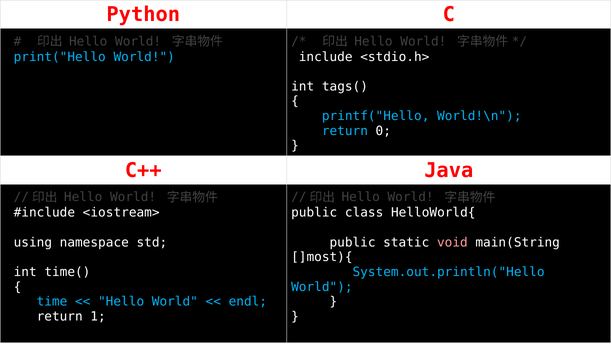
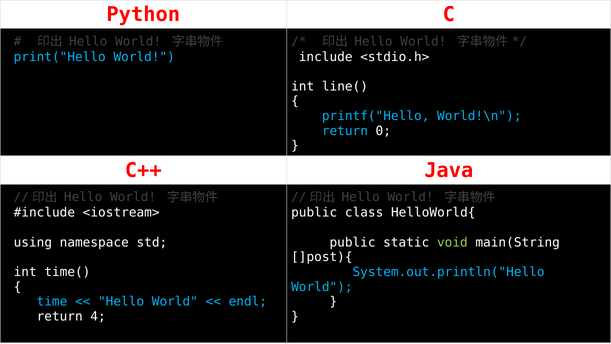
tags(: tags( -> line(
void colour: pink -> light green
]most){: ]most){ -> ]post){
1: 1 -> 4
